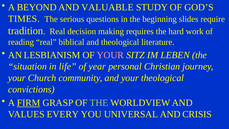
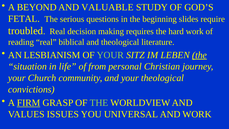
TIMES: TIMES -> FETAL
tradition: tradition -> troubled
YOUR at (110, 55) colour: pink -> light green
the at (199, 55) underline: none -> present
year: year -> from
EVERY: EVERY -> ISSUES
AND CRISIS: CRISIS -> WORK
